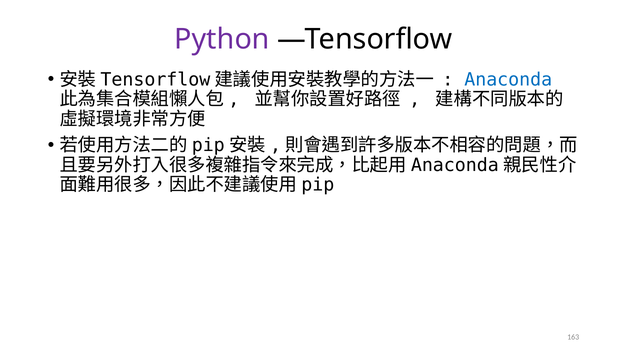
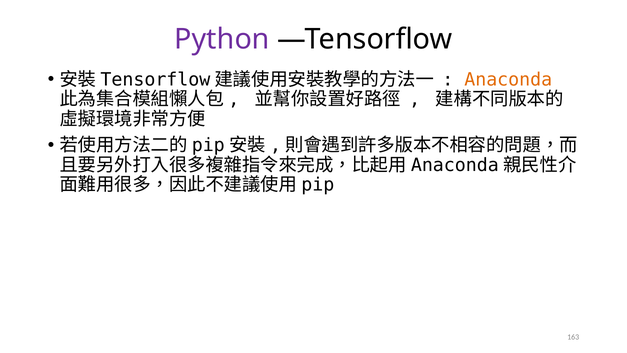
Anaconda colour: blue -> orange
